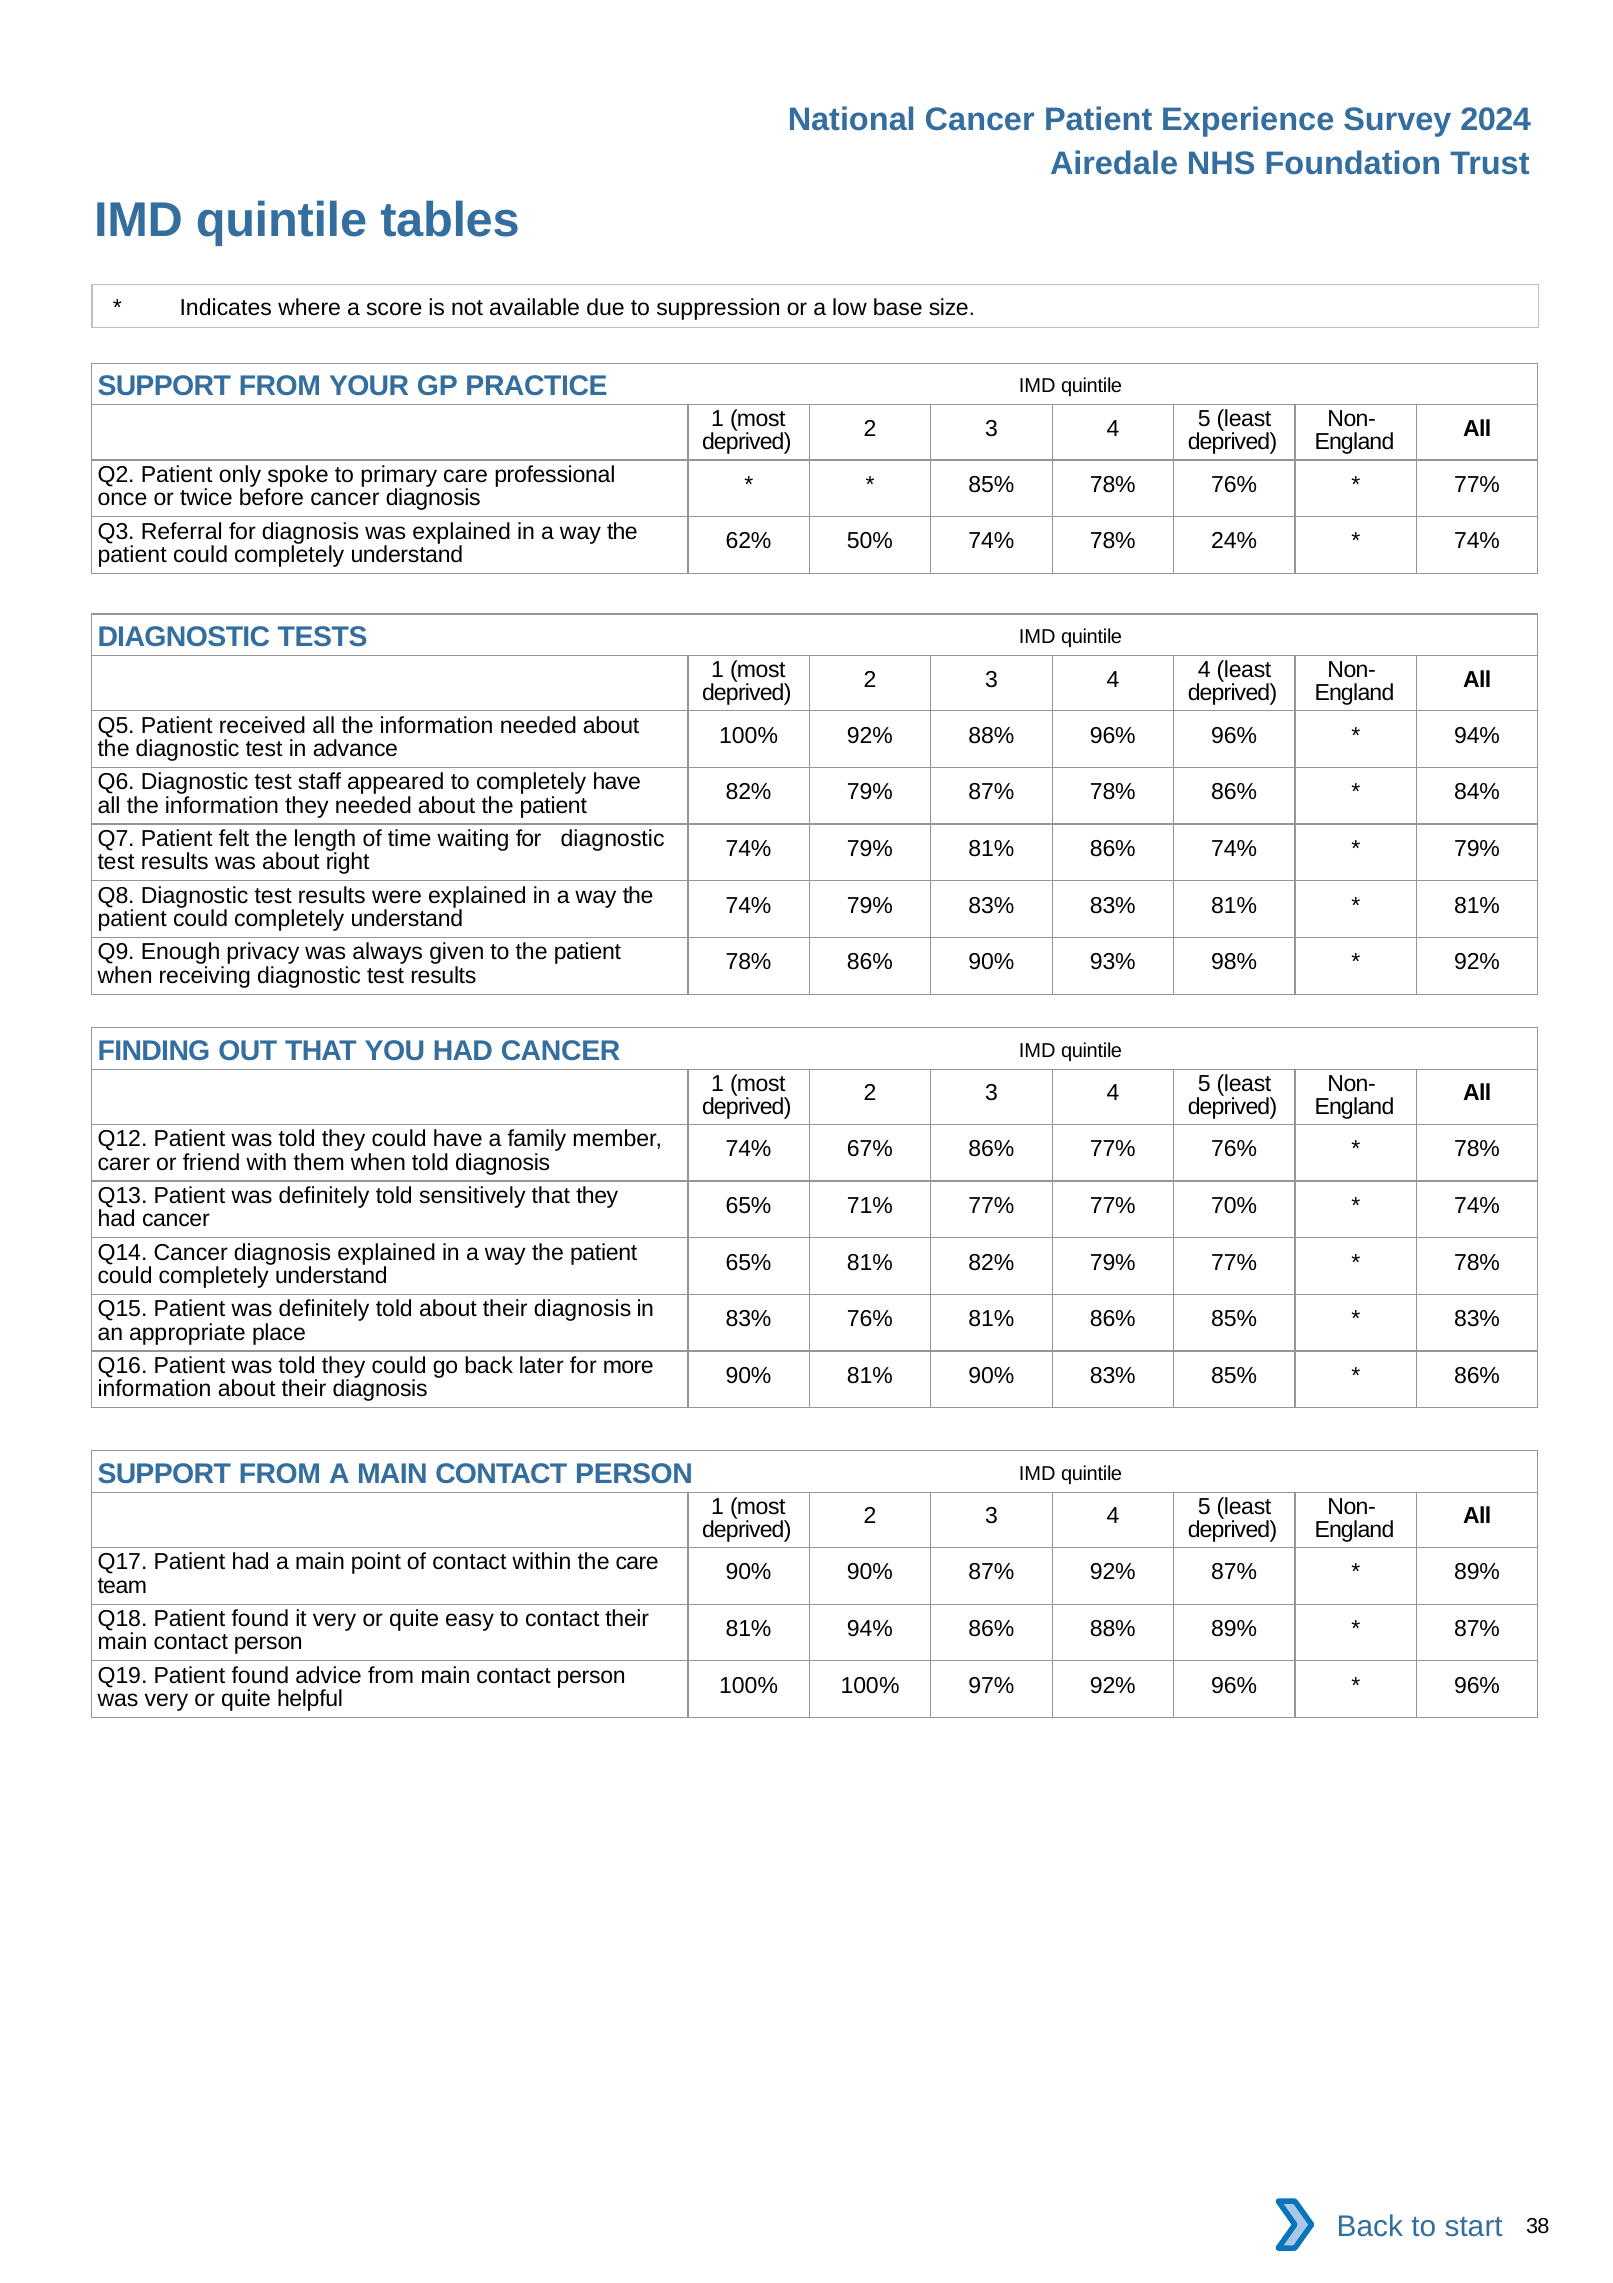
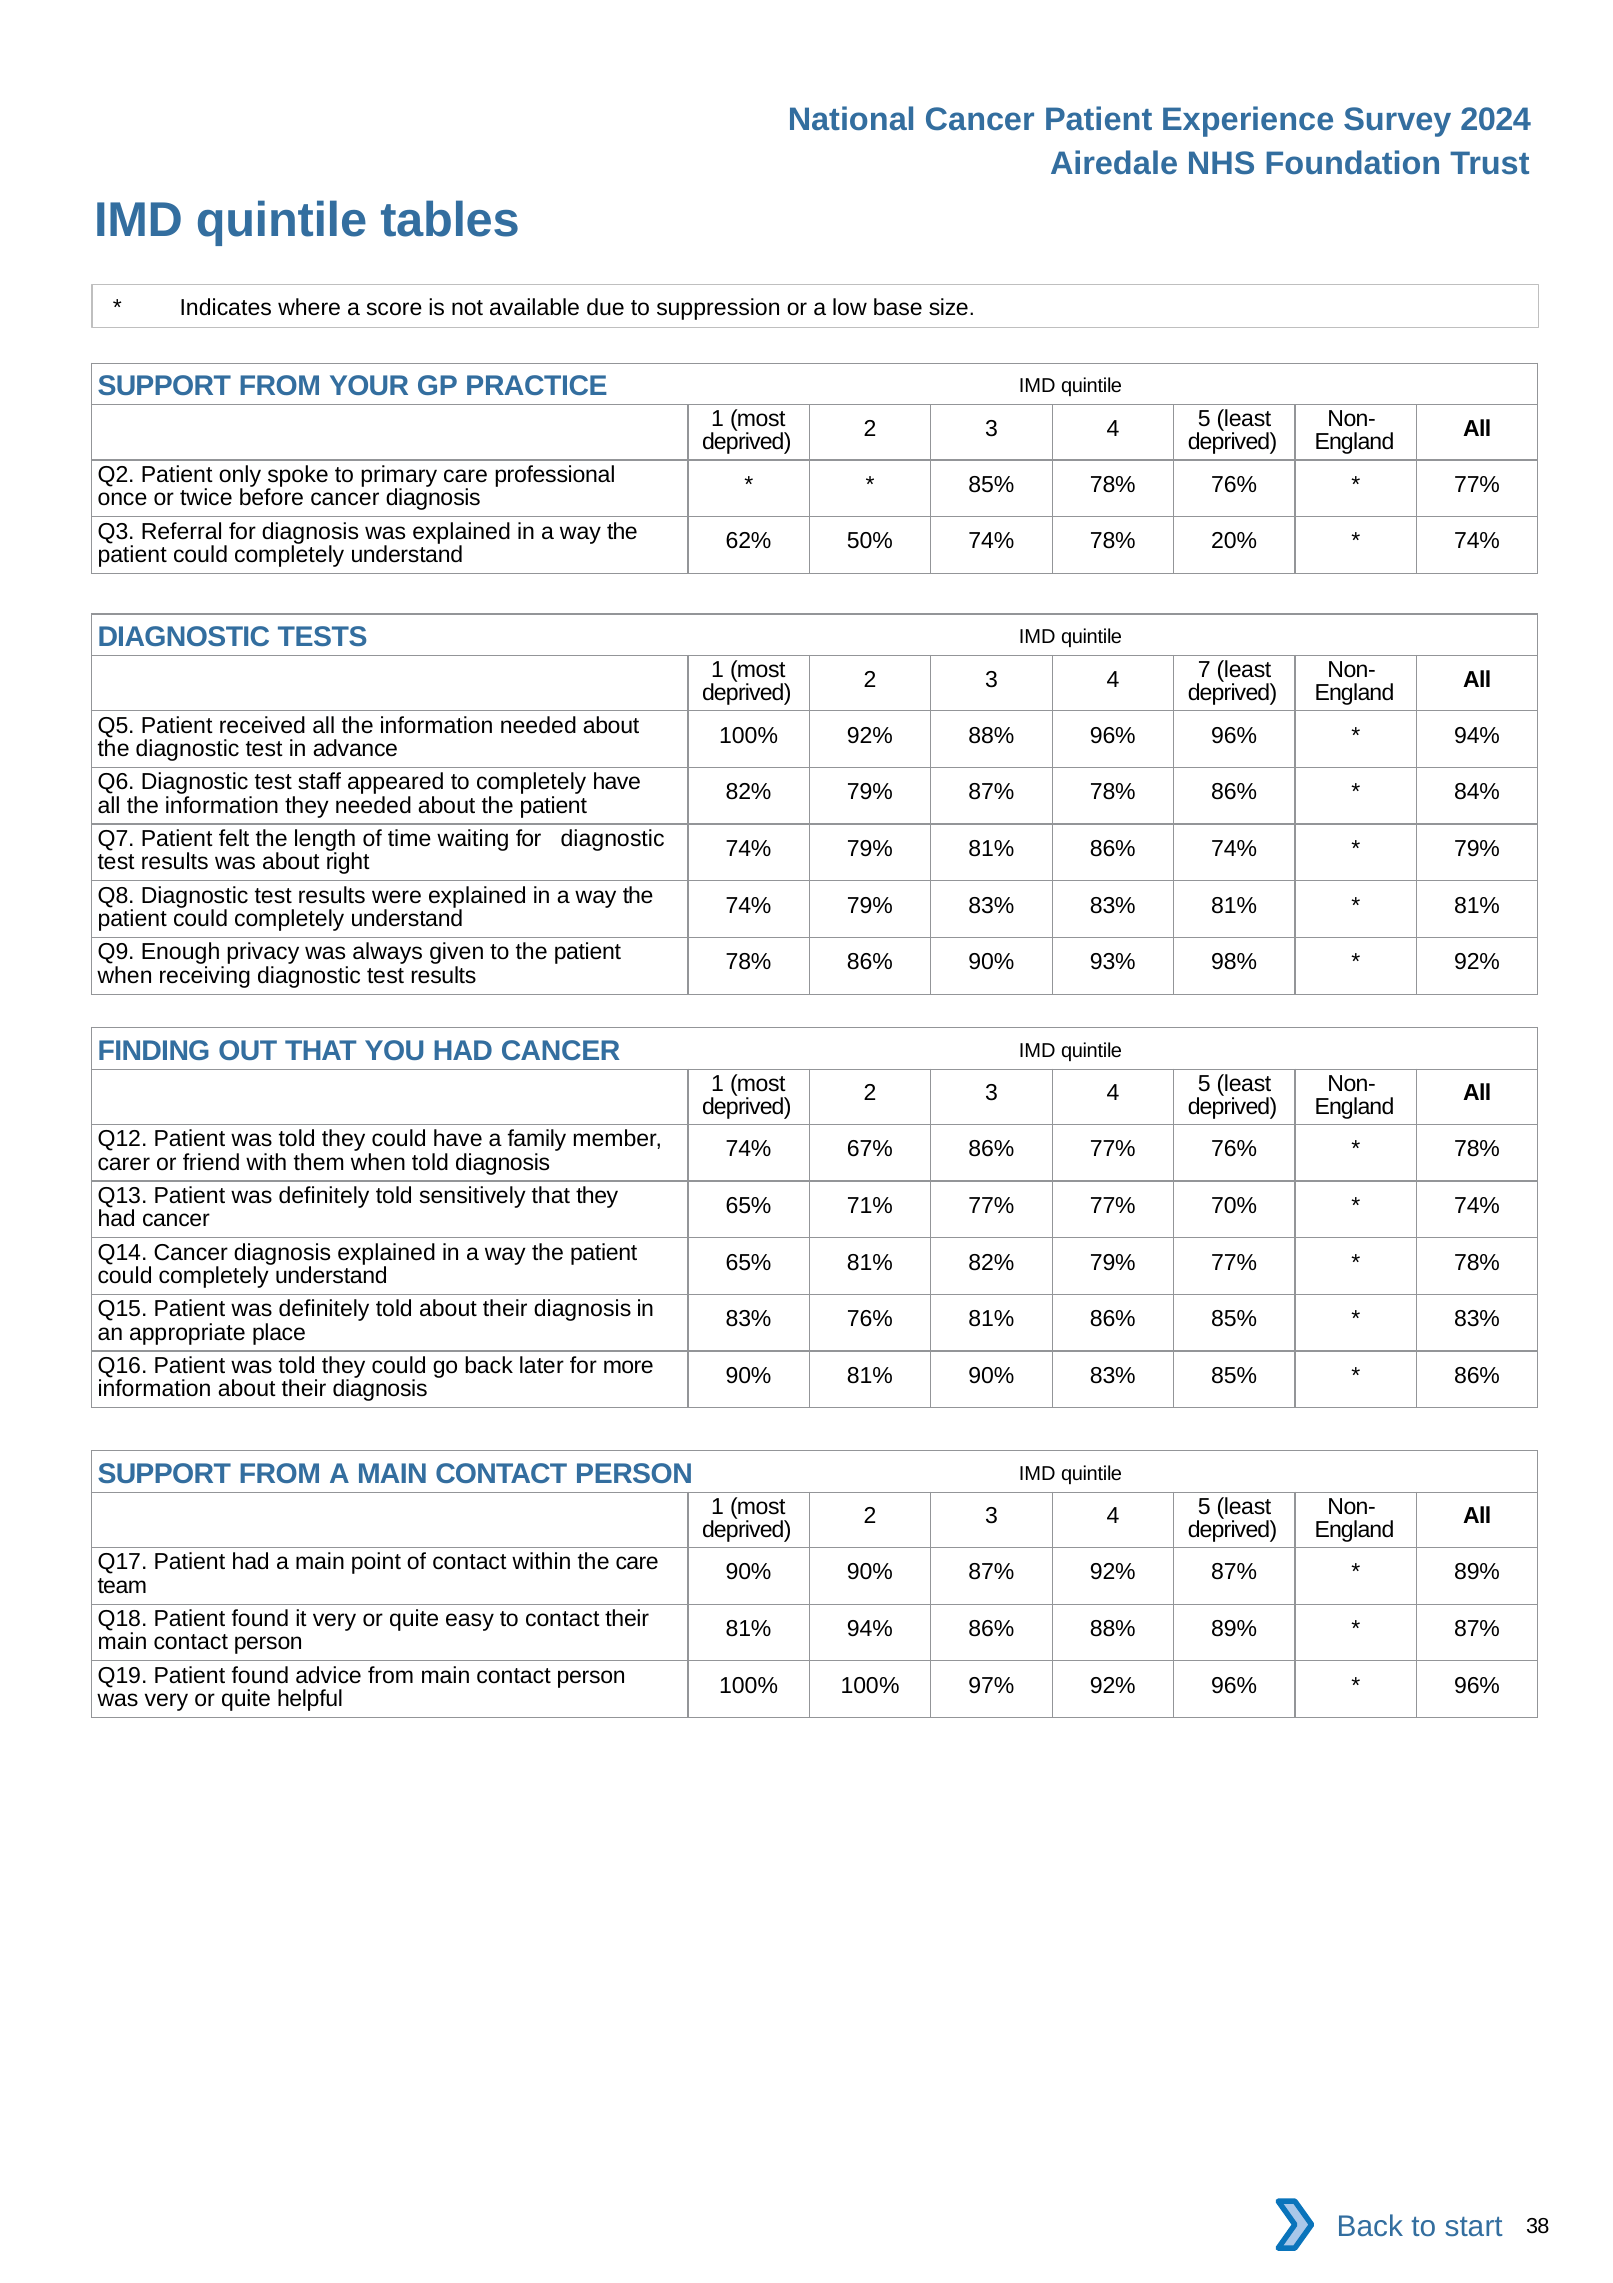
24%: 24% -> 20%
4 4: 4 -> 7
